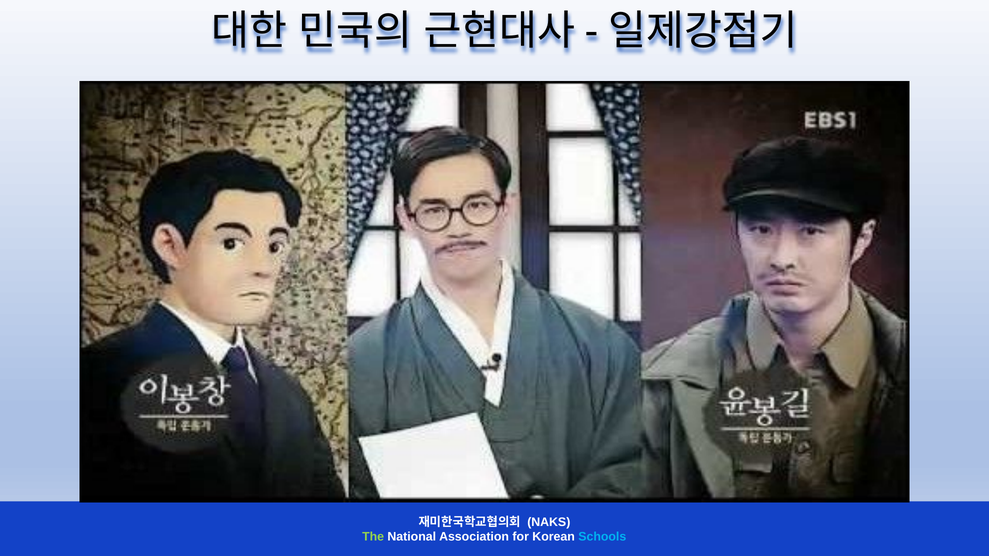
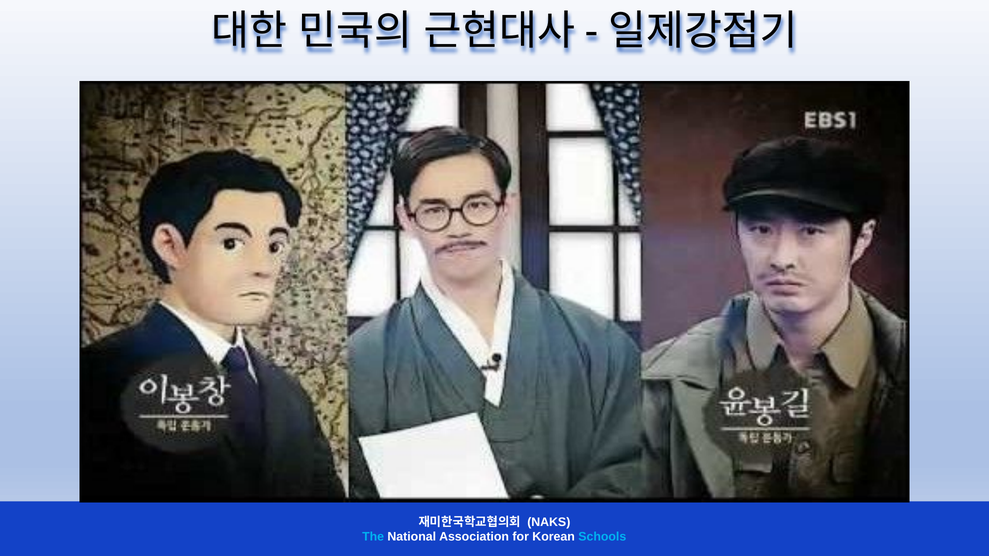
The colour: light green -> light blue
